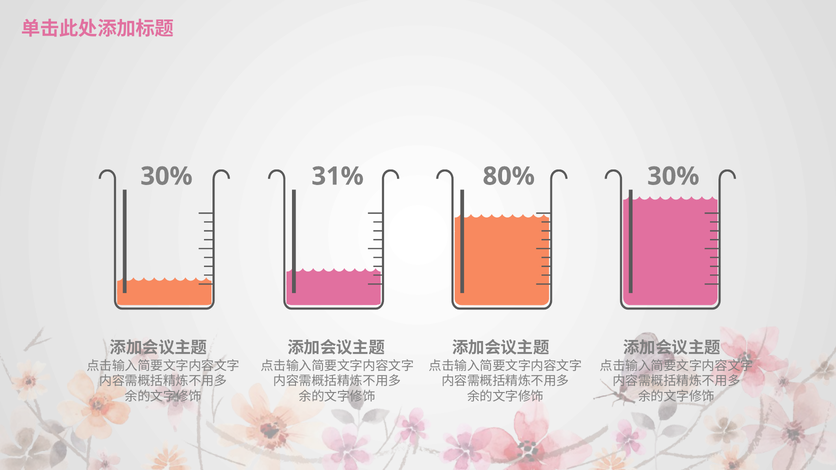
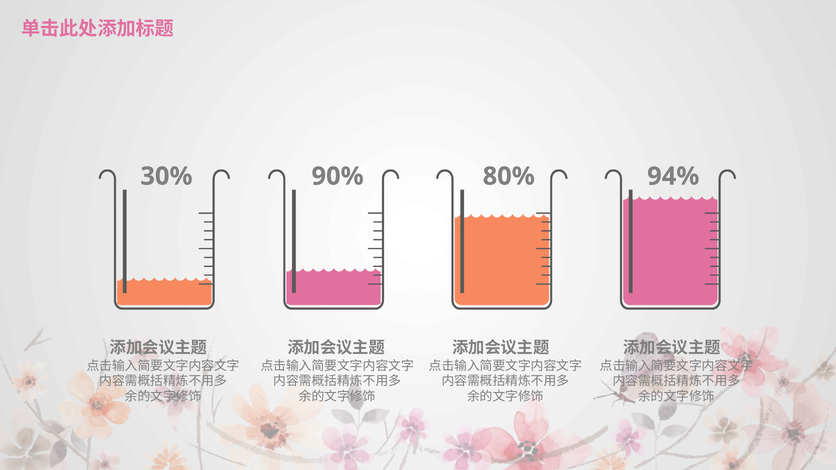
31%: 31% -> 90%
80% 30%: 30% -> 94%
